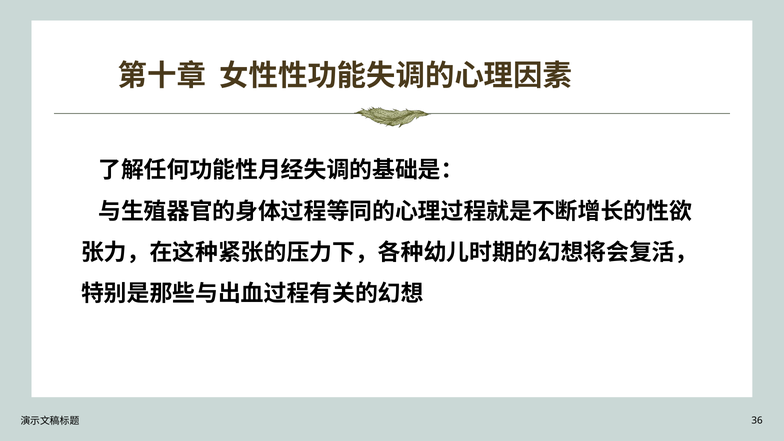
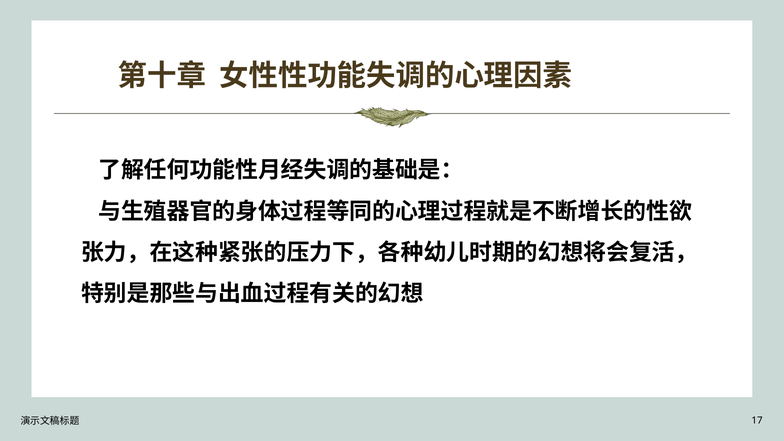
36: 36 -> 17
